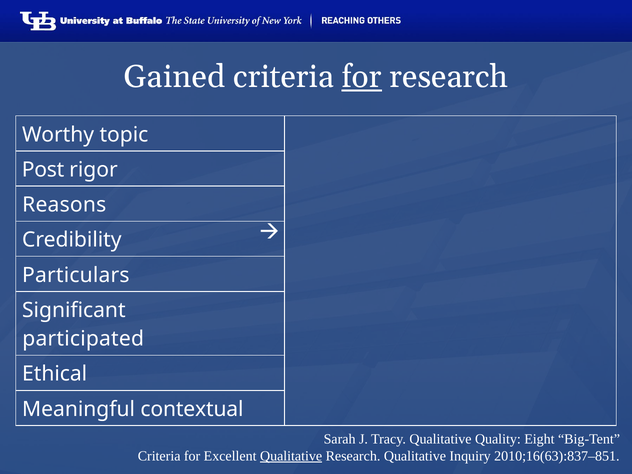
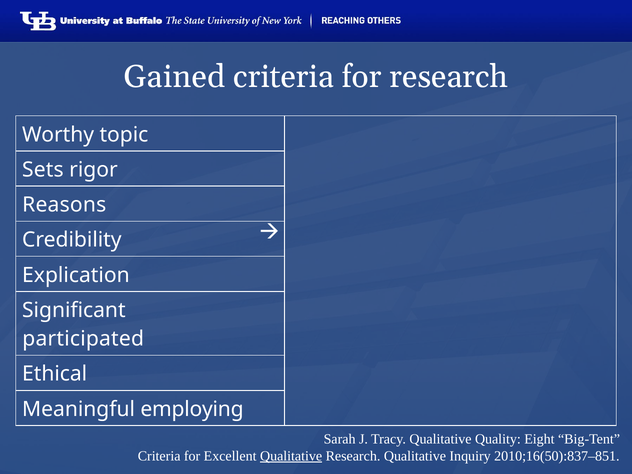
for at (362, 77) underline: present -> none
Post: Post -> Sets
Particulars: Particulars -> Explication
contextual: contextual -> employing
2010;16(63):837–851: 2010;16(63):837–851 -> 2010;16(50):837–851
